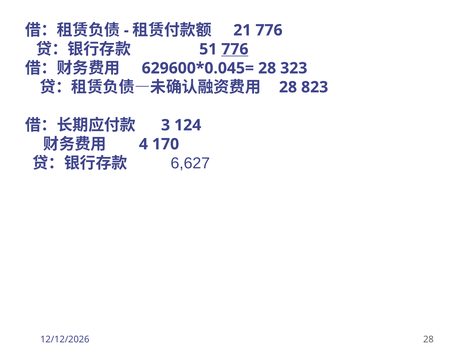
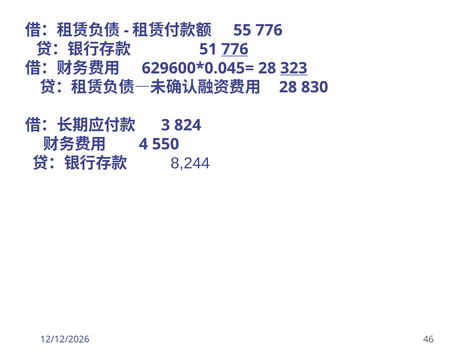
21: 21 -> 55
323 underline: none -> present
823: 823 -> 830
124: 124 -> 824
170: 170 -> 550
6,627: 6,627 -> 8,244
28 at (428, 339): 28 -> 46
